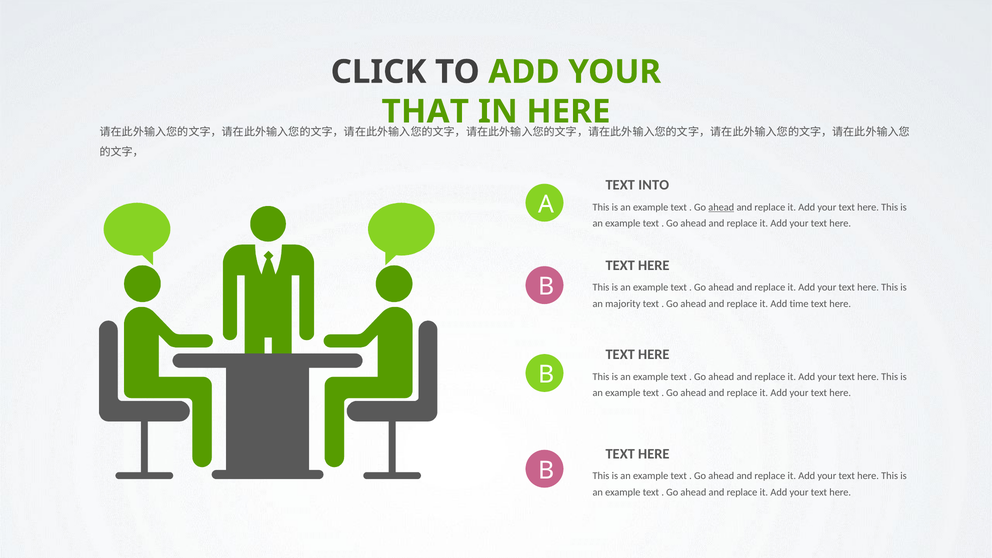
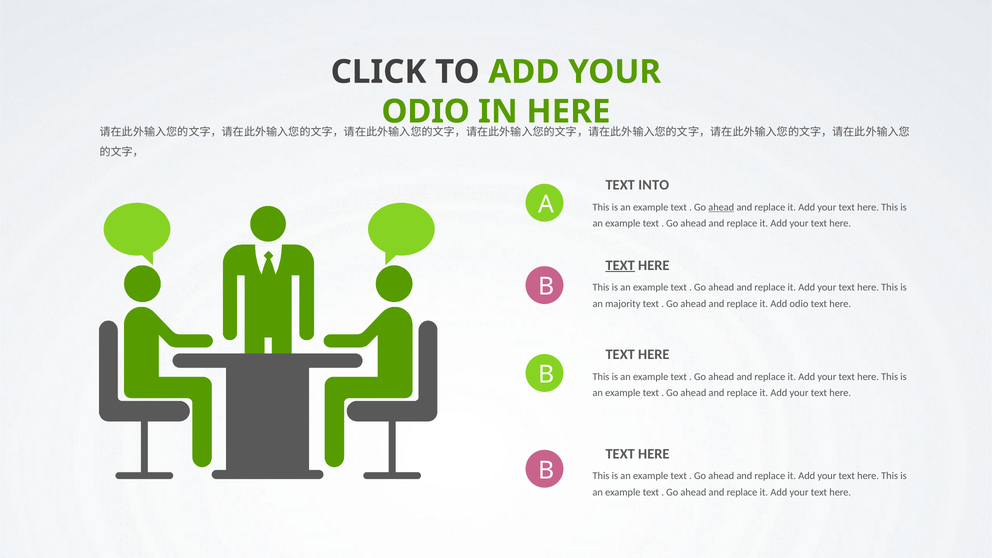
THAT at (425, 112): THAT -> ODIO
TEXT at (620, 265) underline: none -> present
Add time: time -> odio
